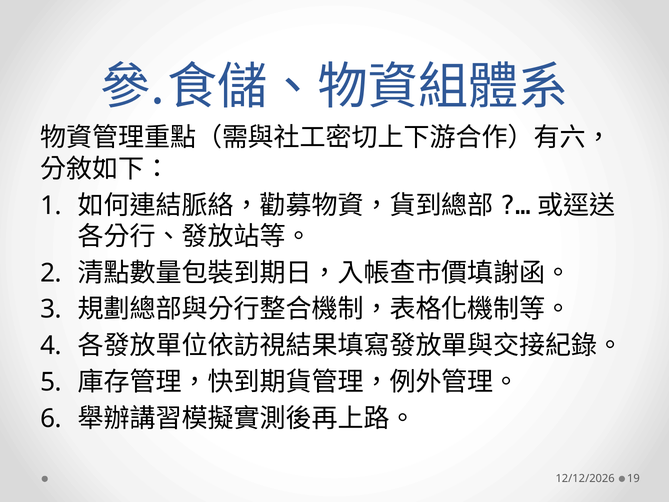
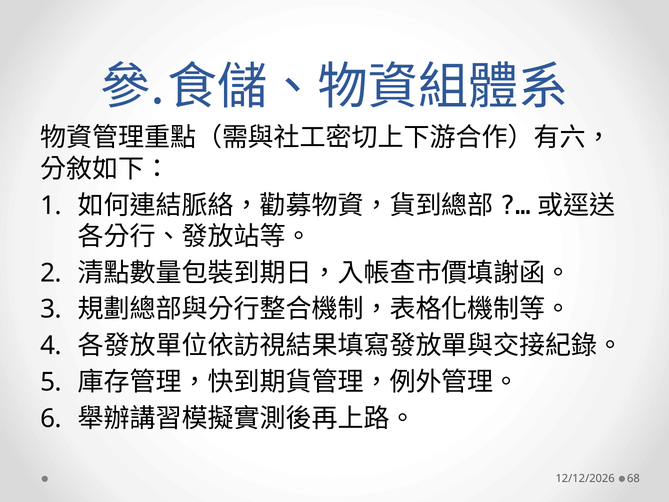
19: 19 -> 68
